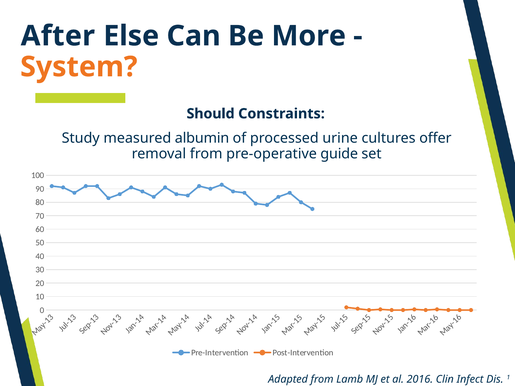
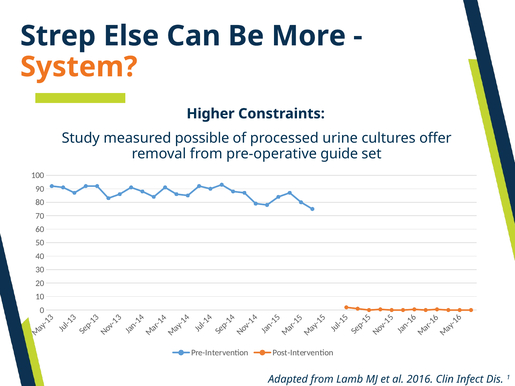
After: After -> Strep
Should: Should -> Higher
albumin: albumin -> possible
